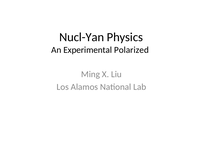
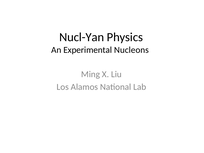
Polarized: Polarized -> Nucleons
